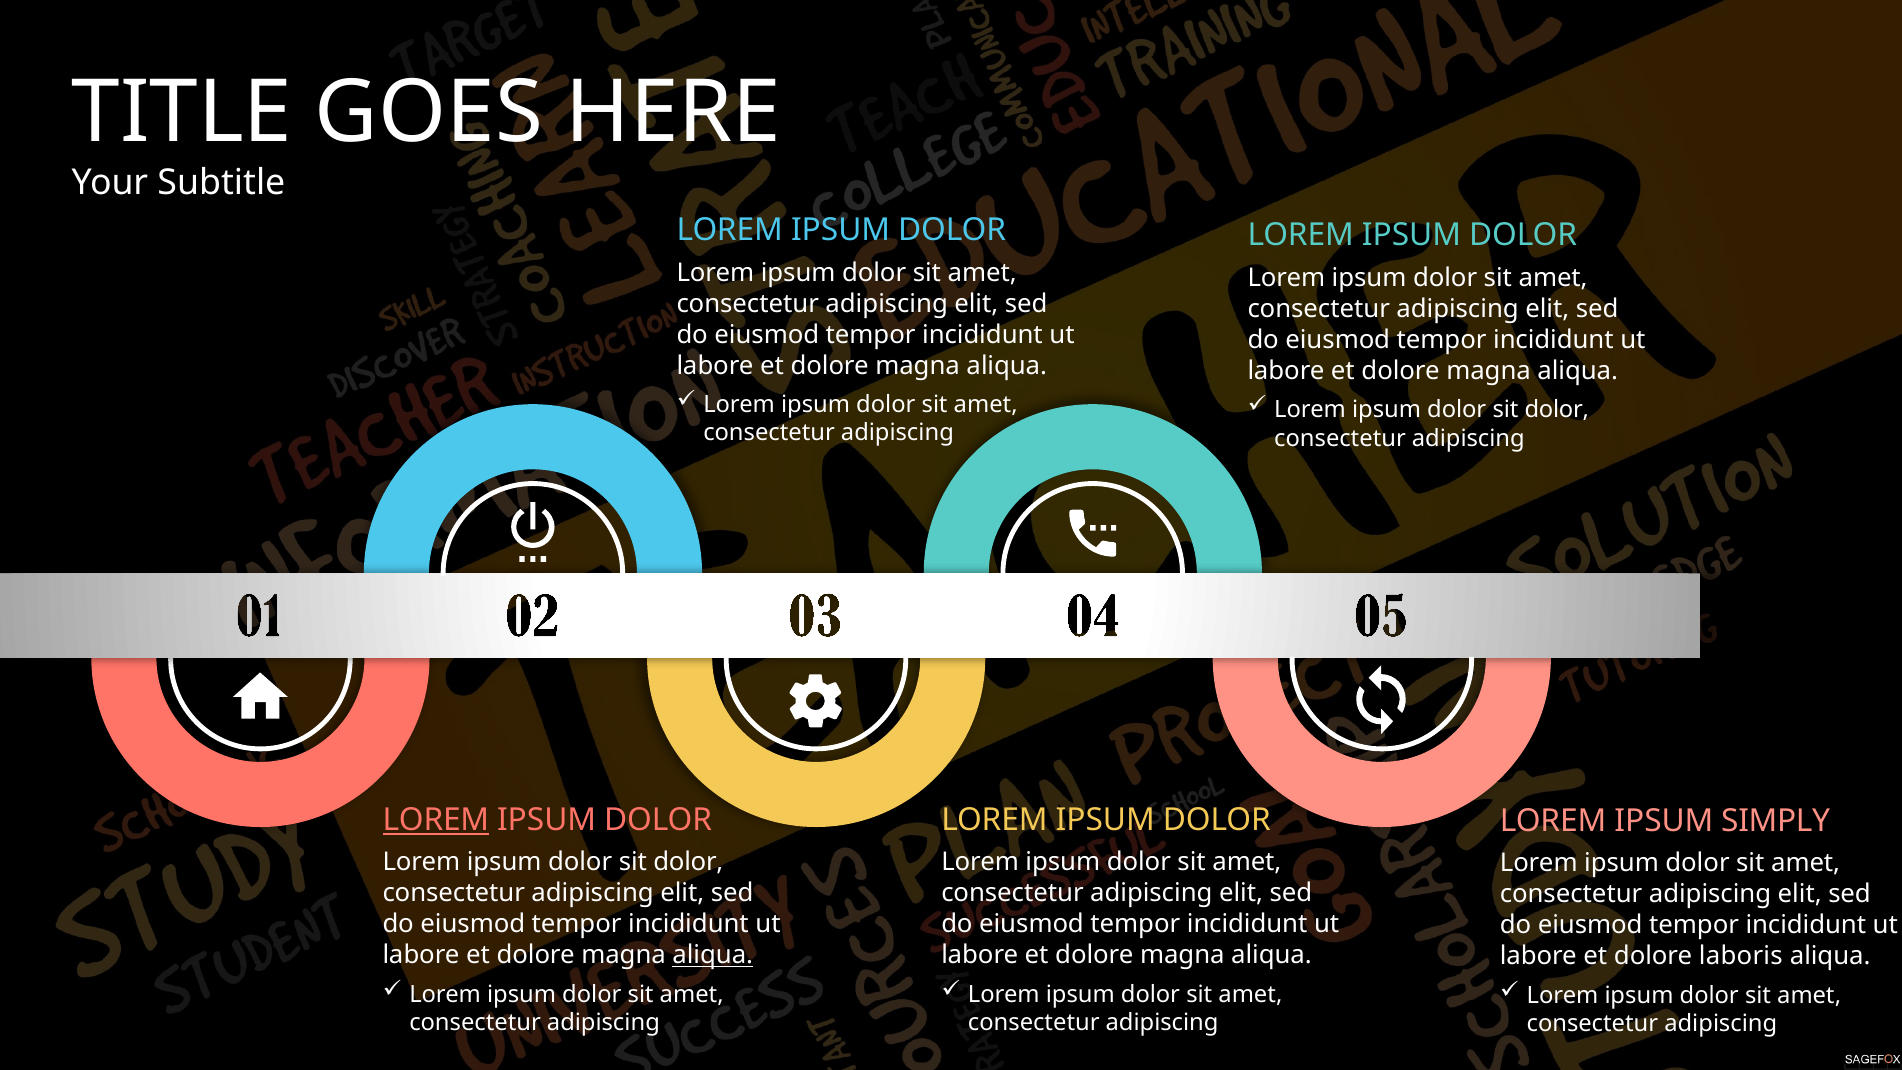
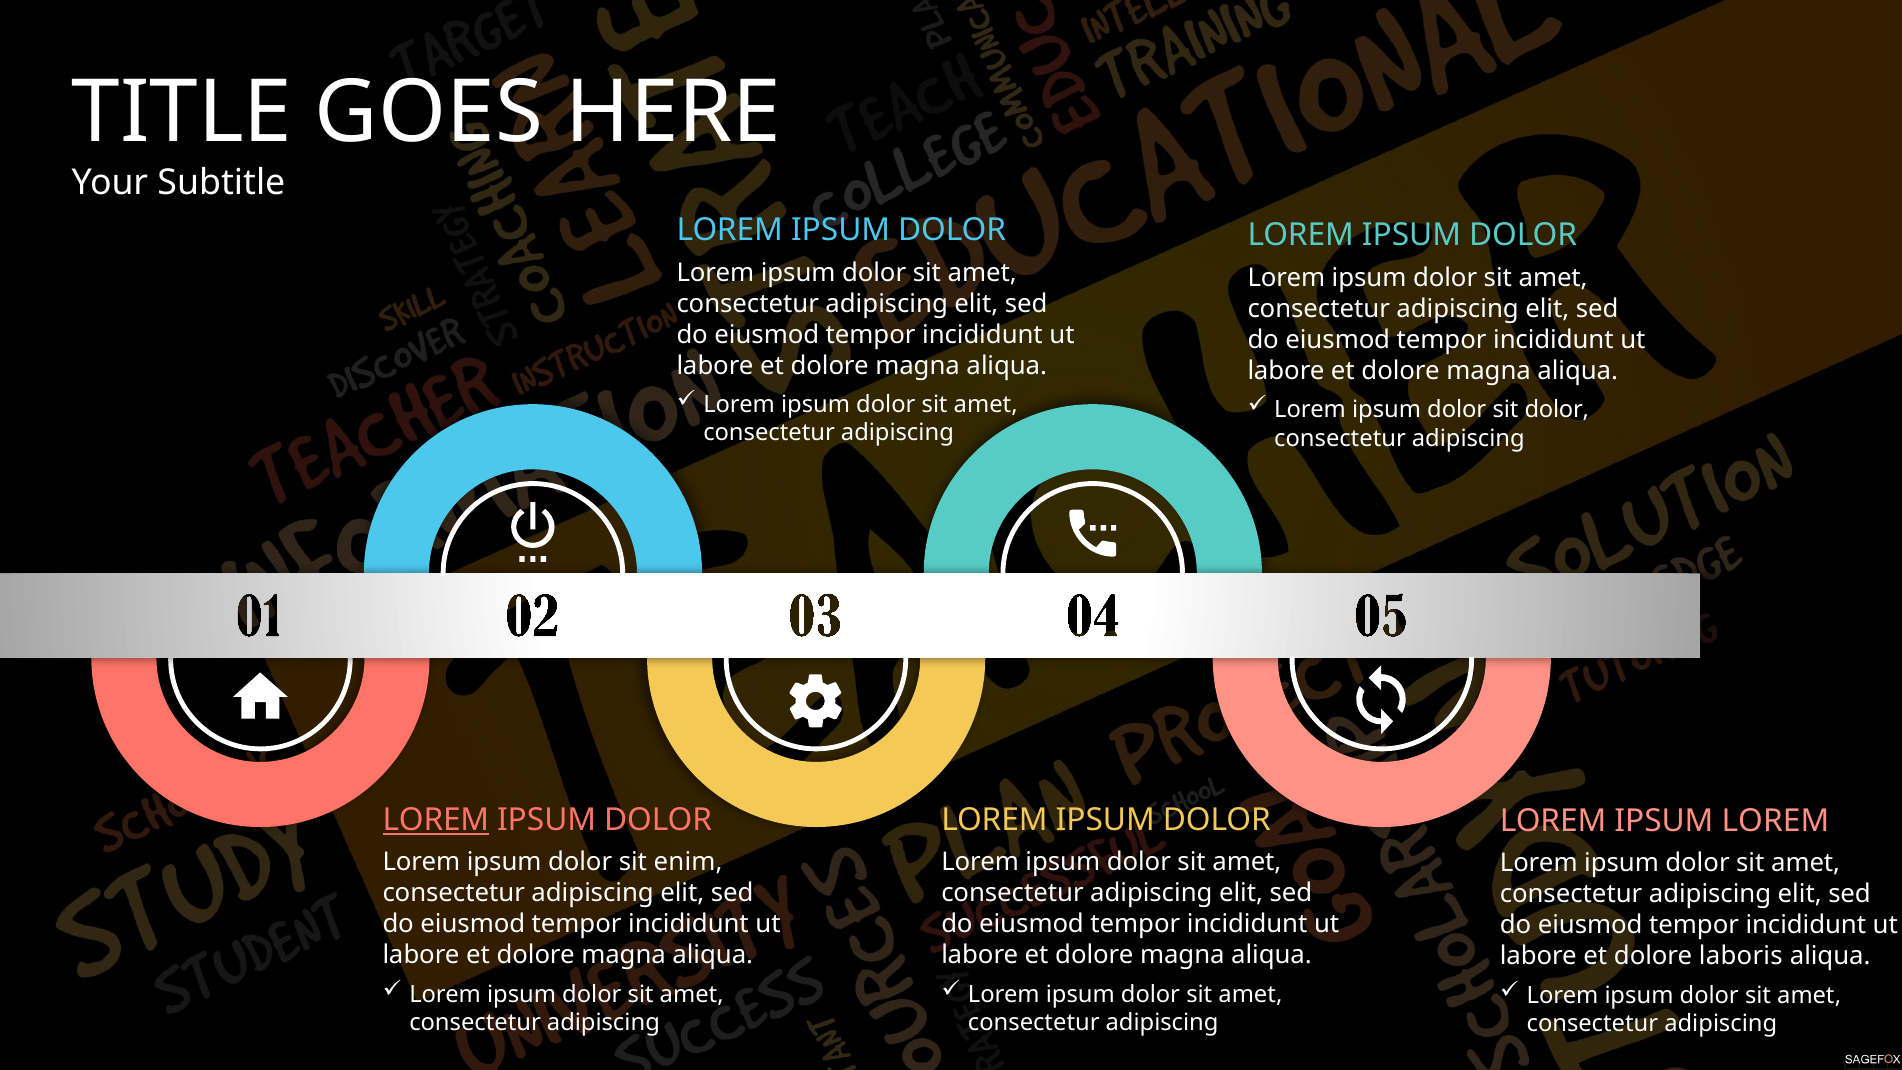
IPSUM SIMPLY: SIMPLY -> LOREM
dolor at (688, 862): dolor -> enim
aliqua at (713, 955) underline: present -> none
